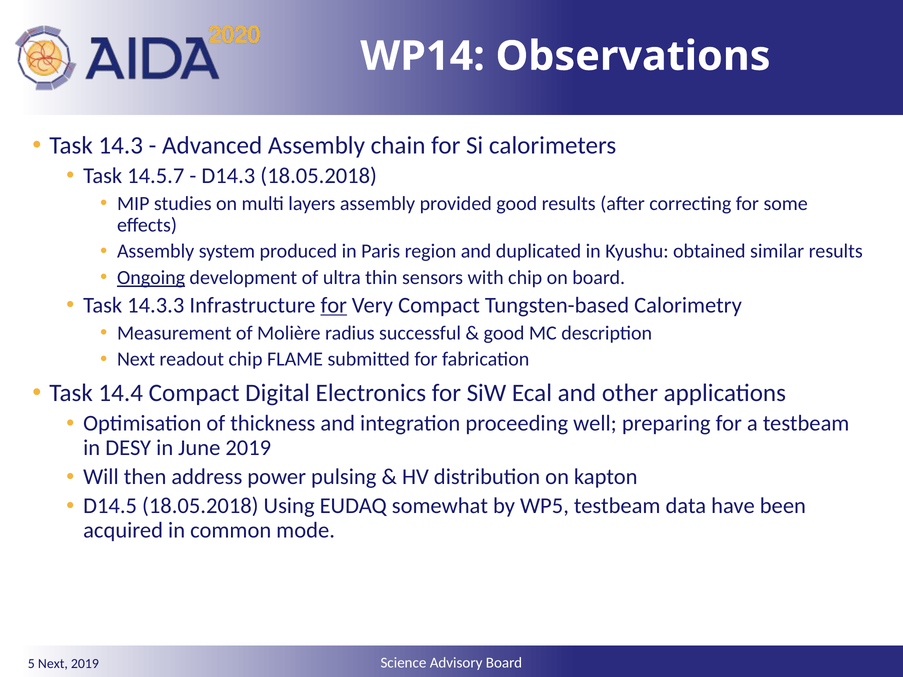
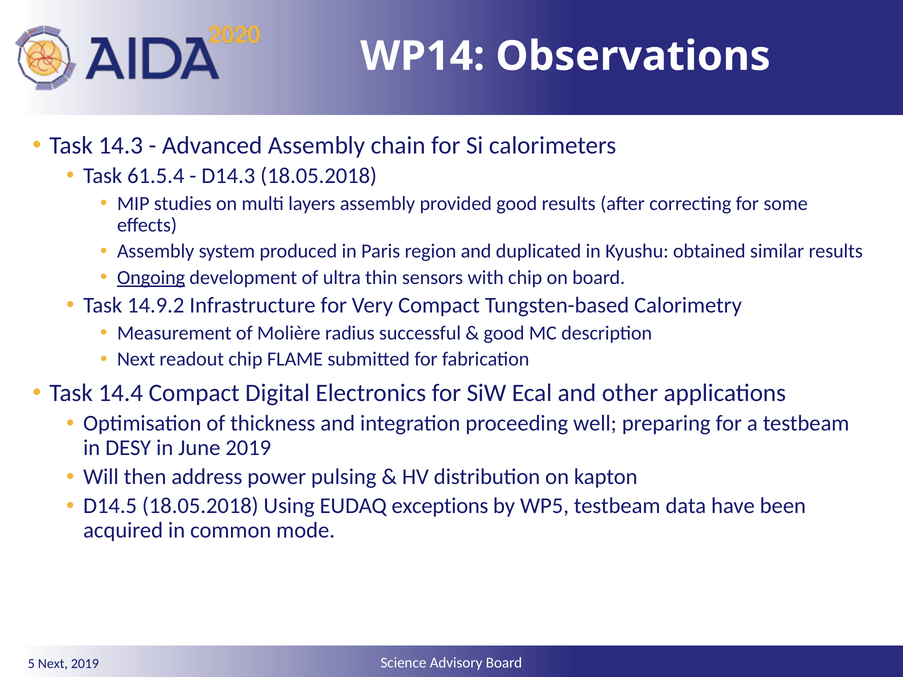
14.5.7: 14.5.7 -> 61.5.4
14.3.3: 14.3.3 -> 14.9.2
for at (334, 305) underline: present -> none
somewhat: somewhat -> exceptions
